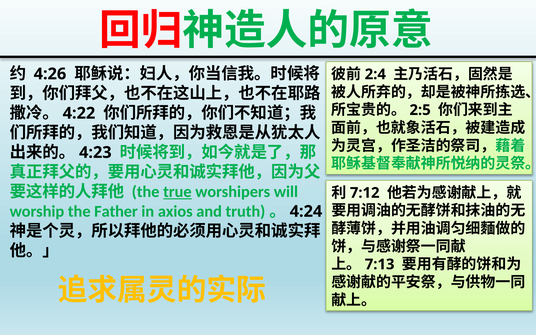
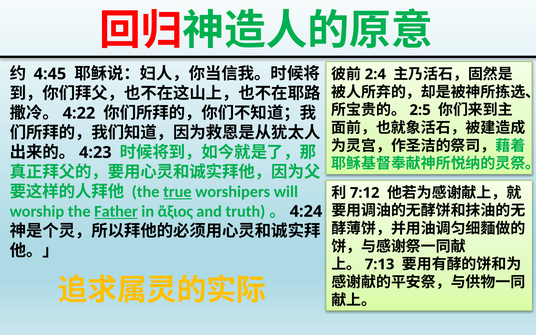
4:26: 4:26 -> 4:45
Father underline: none -> present
axios: axios -> ἄξιος
